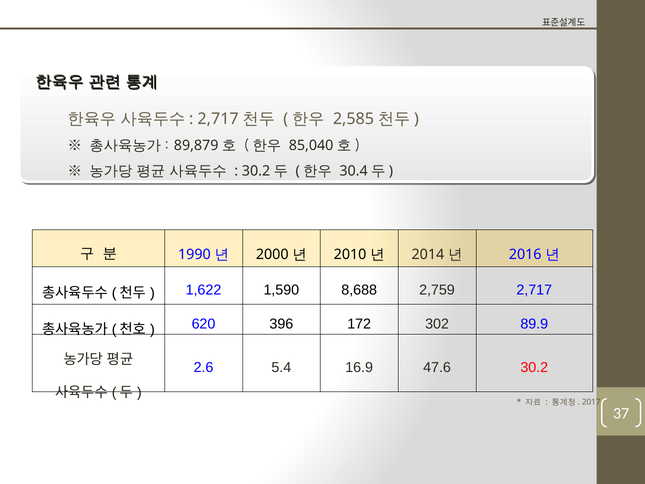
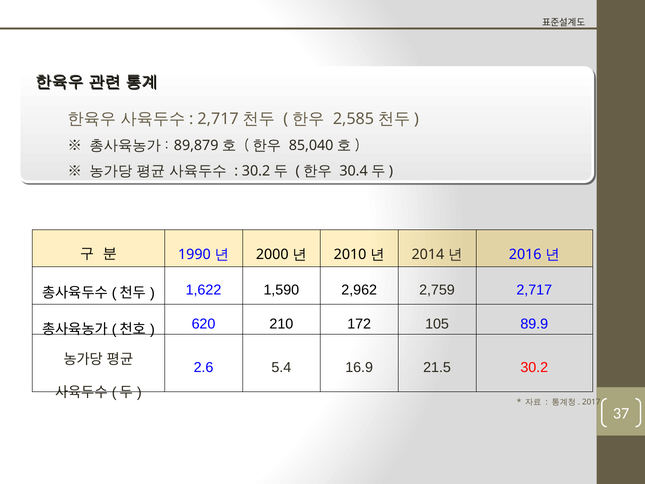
8,688: 8,688 -> 2,962
396: 396 -> 210
302: 302 -> 105
47.6: 47.6 -> 21.5
